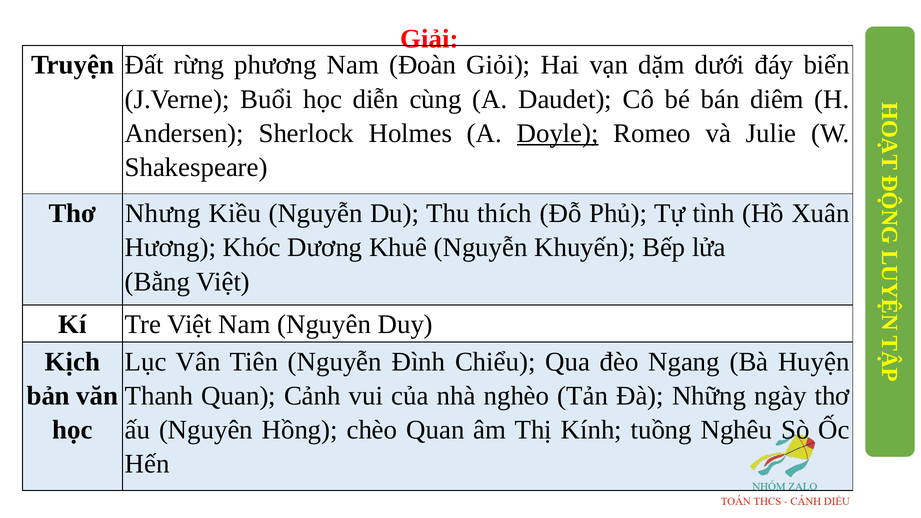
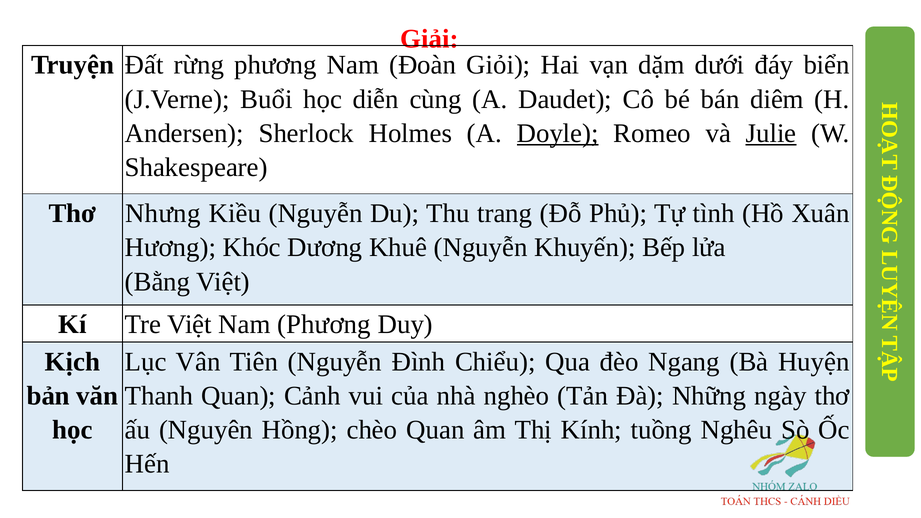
Julie underline: none -> present
thích: thích -> trang
Nam Nguyên: Nguyên -> Phương
